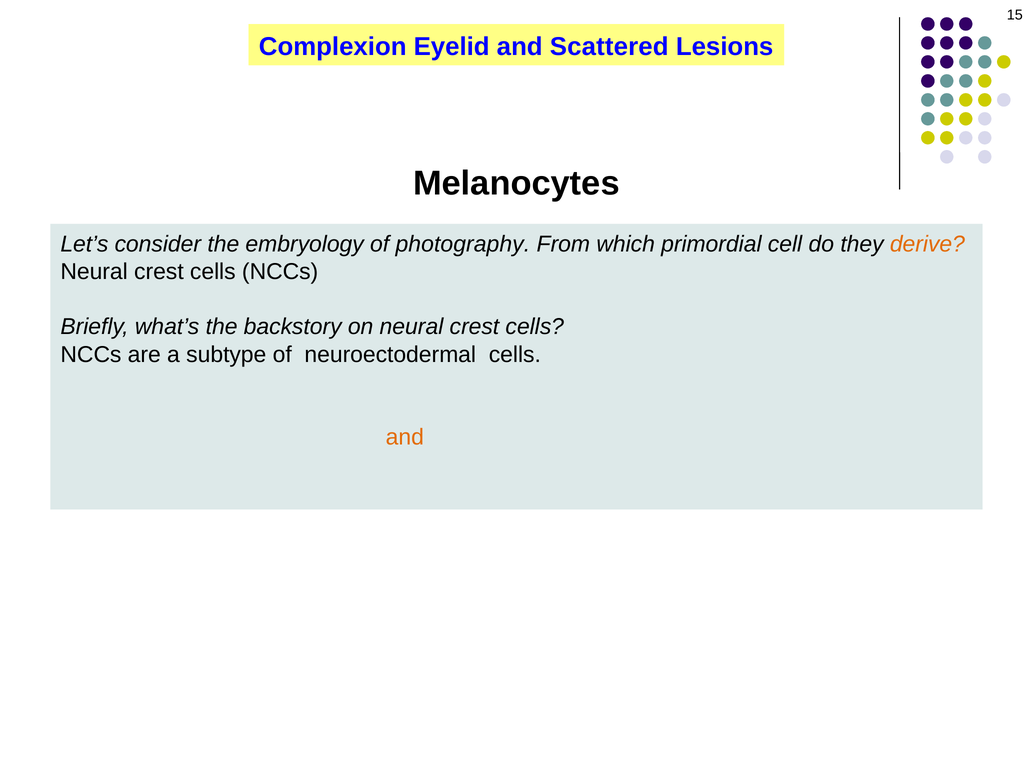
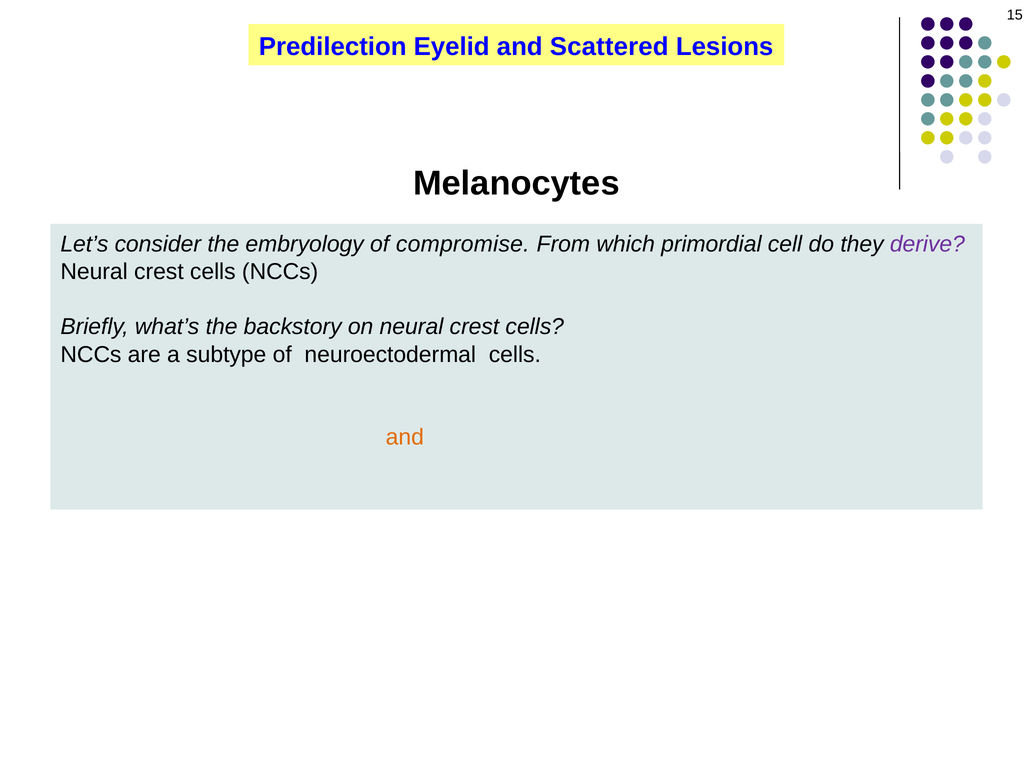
Complexion: Complexion -> Predilection
photography: photography -> compromise
derive at (927, 244) colour: orange -> purple
